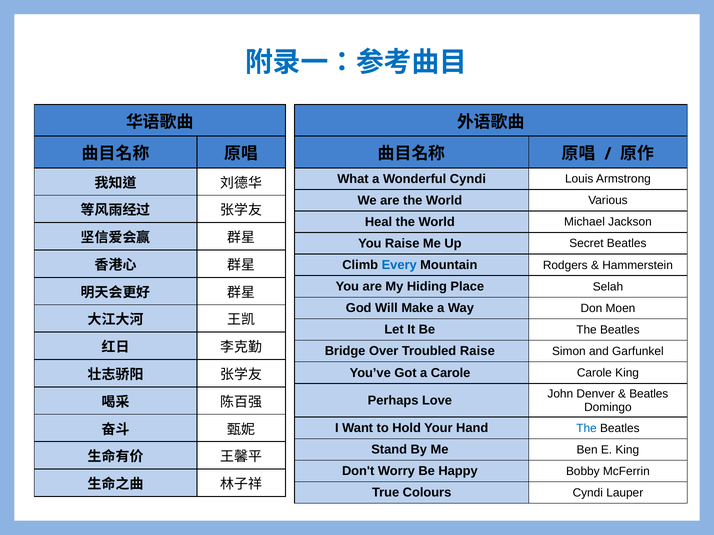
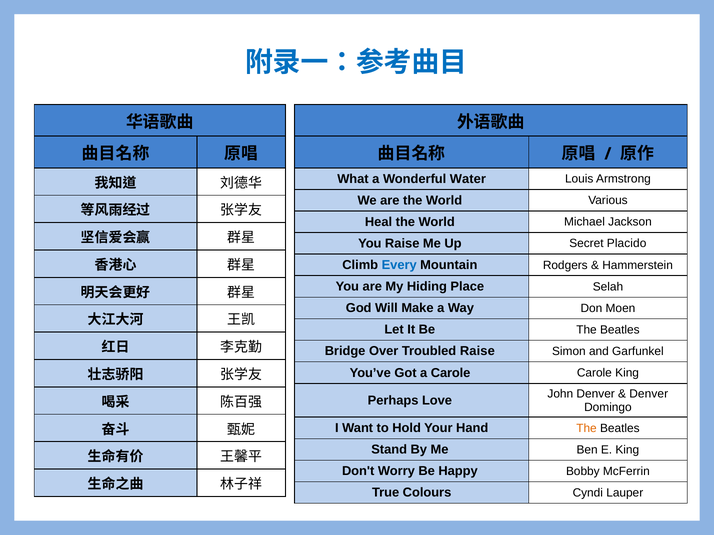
Wonderful Cyndi: Cyndi -> Water
Secret Beatles: Beatles -> Placido
Beatles at (649, 394): Beatles -> Denver
The at (586, 429) colour: blue -> orange
